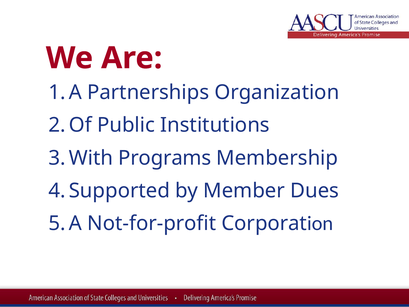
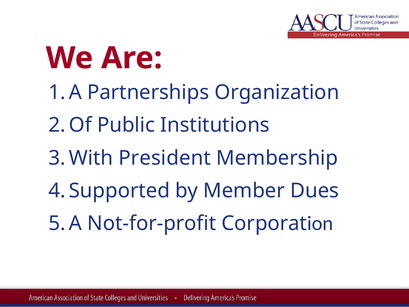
Programs: Programs -> President
